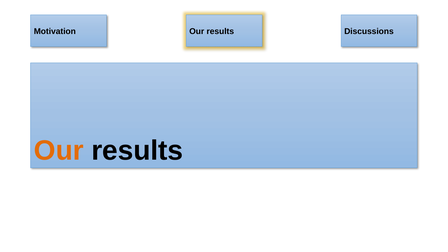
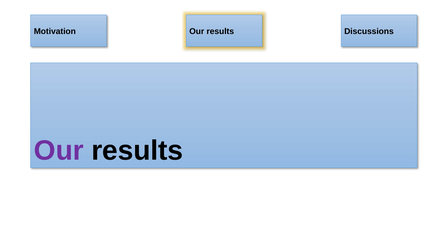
Our at (59, 151) colour: orange -> purple
